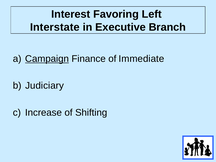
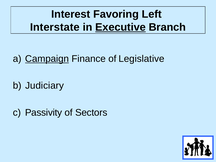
Executive underline: none -> present
Immediate: Immediate -> Legislative
Increase: Increase -> Passivity
Shifting: Shifting -> Sectors
